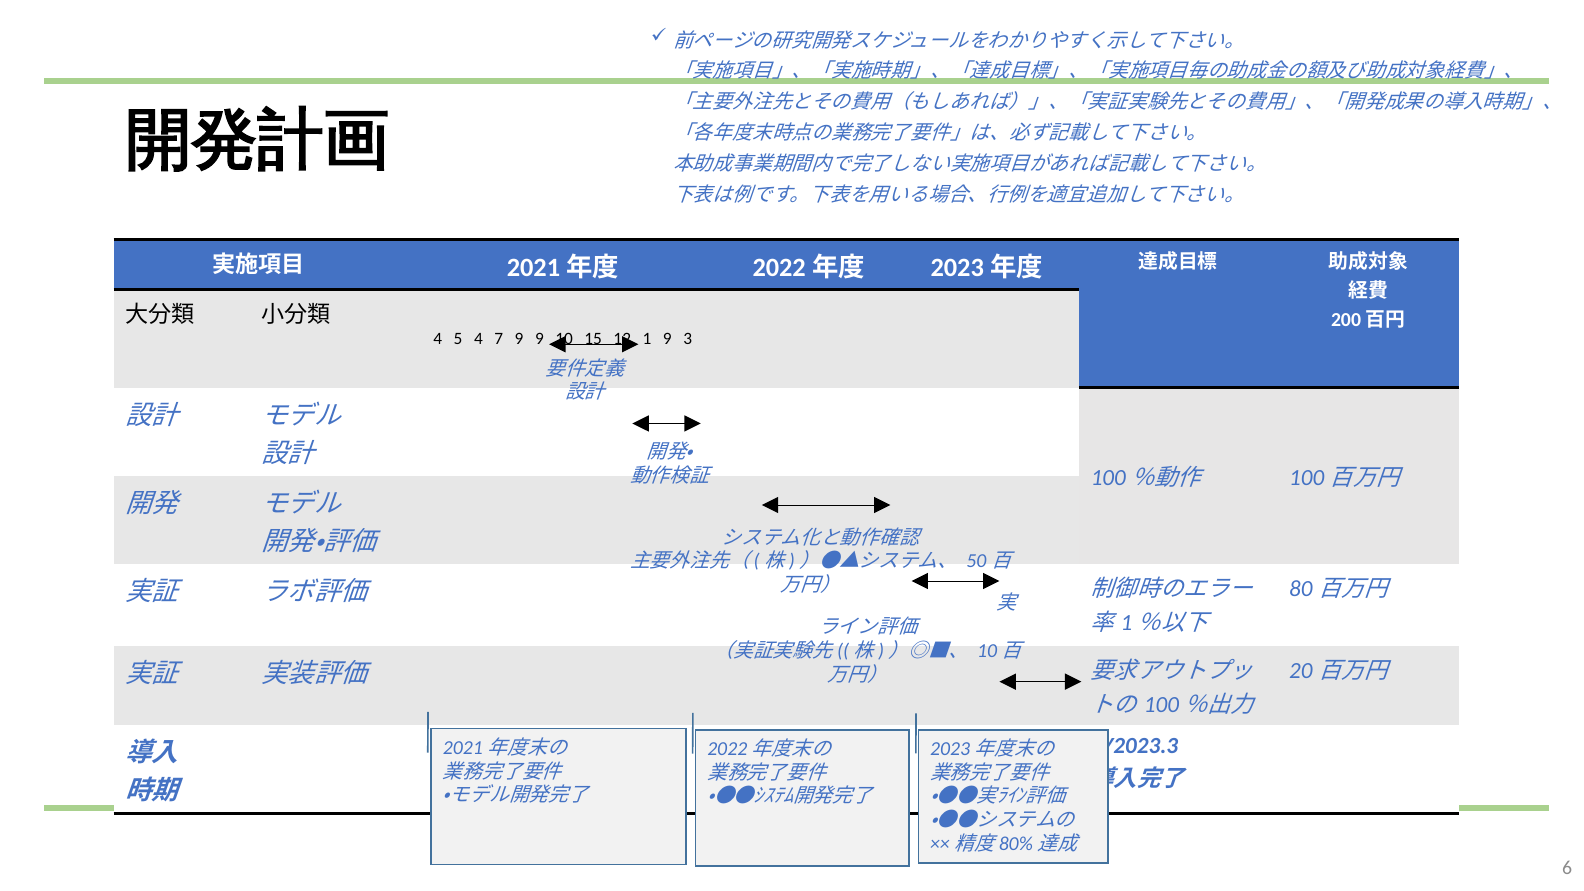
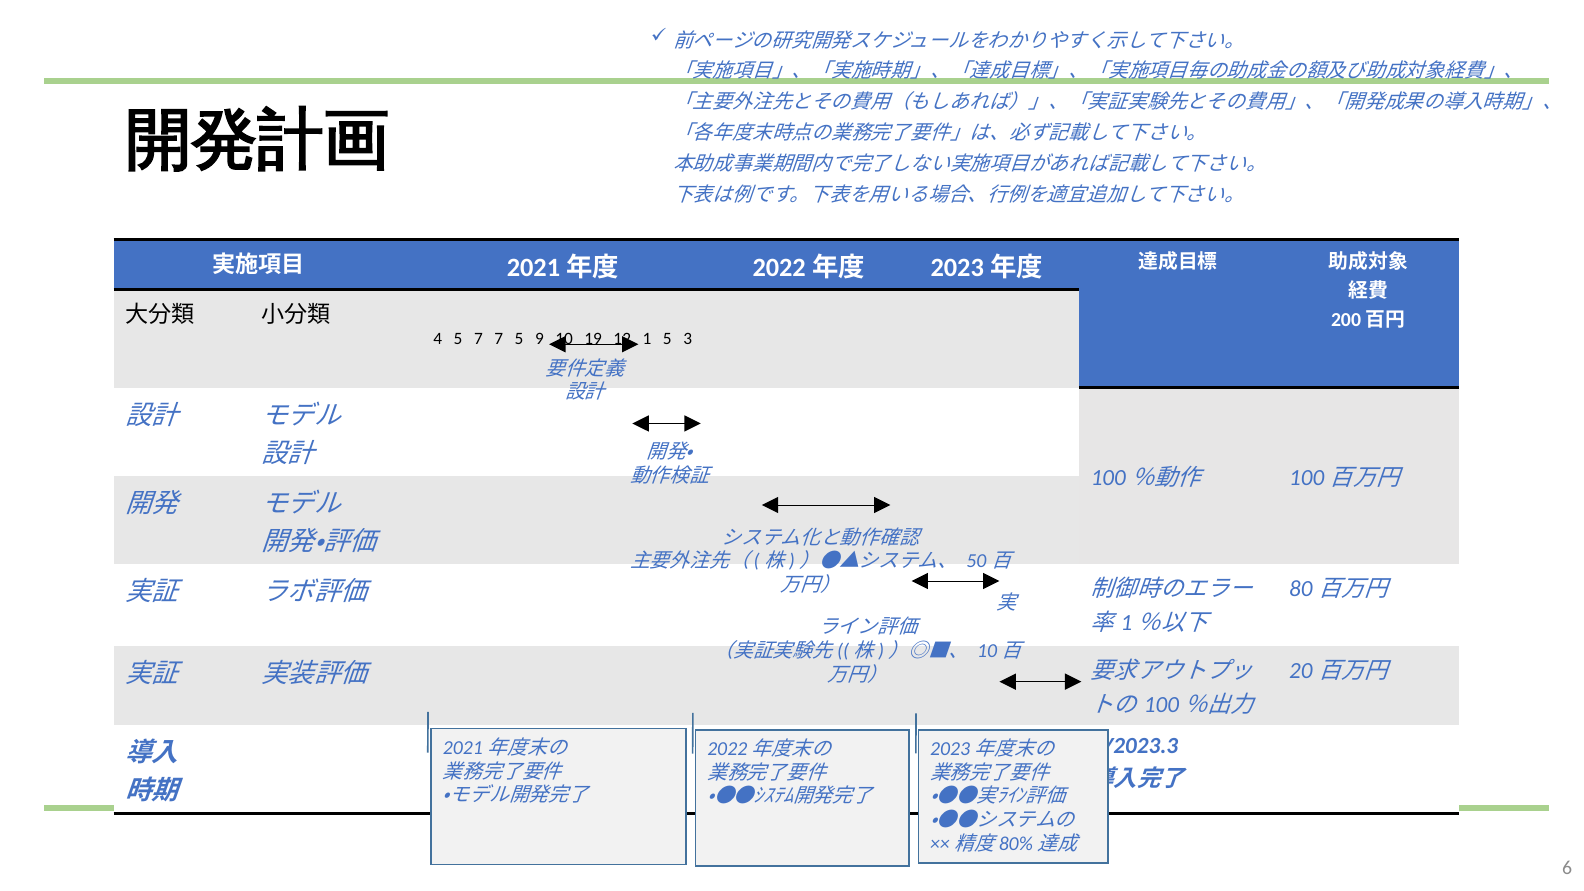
5 4: 4 -> 7
7 9: 9 -> 5
15: 15 -> 19
1 9: 9 -> 5
